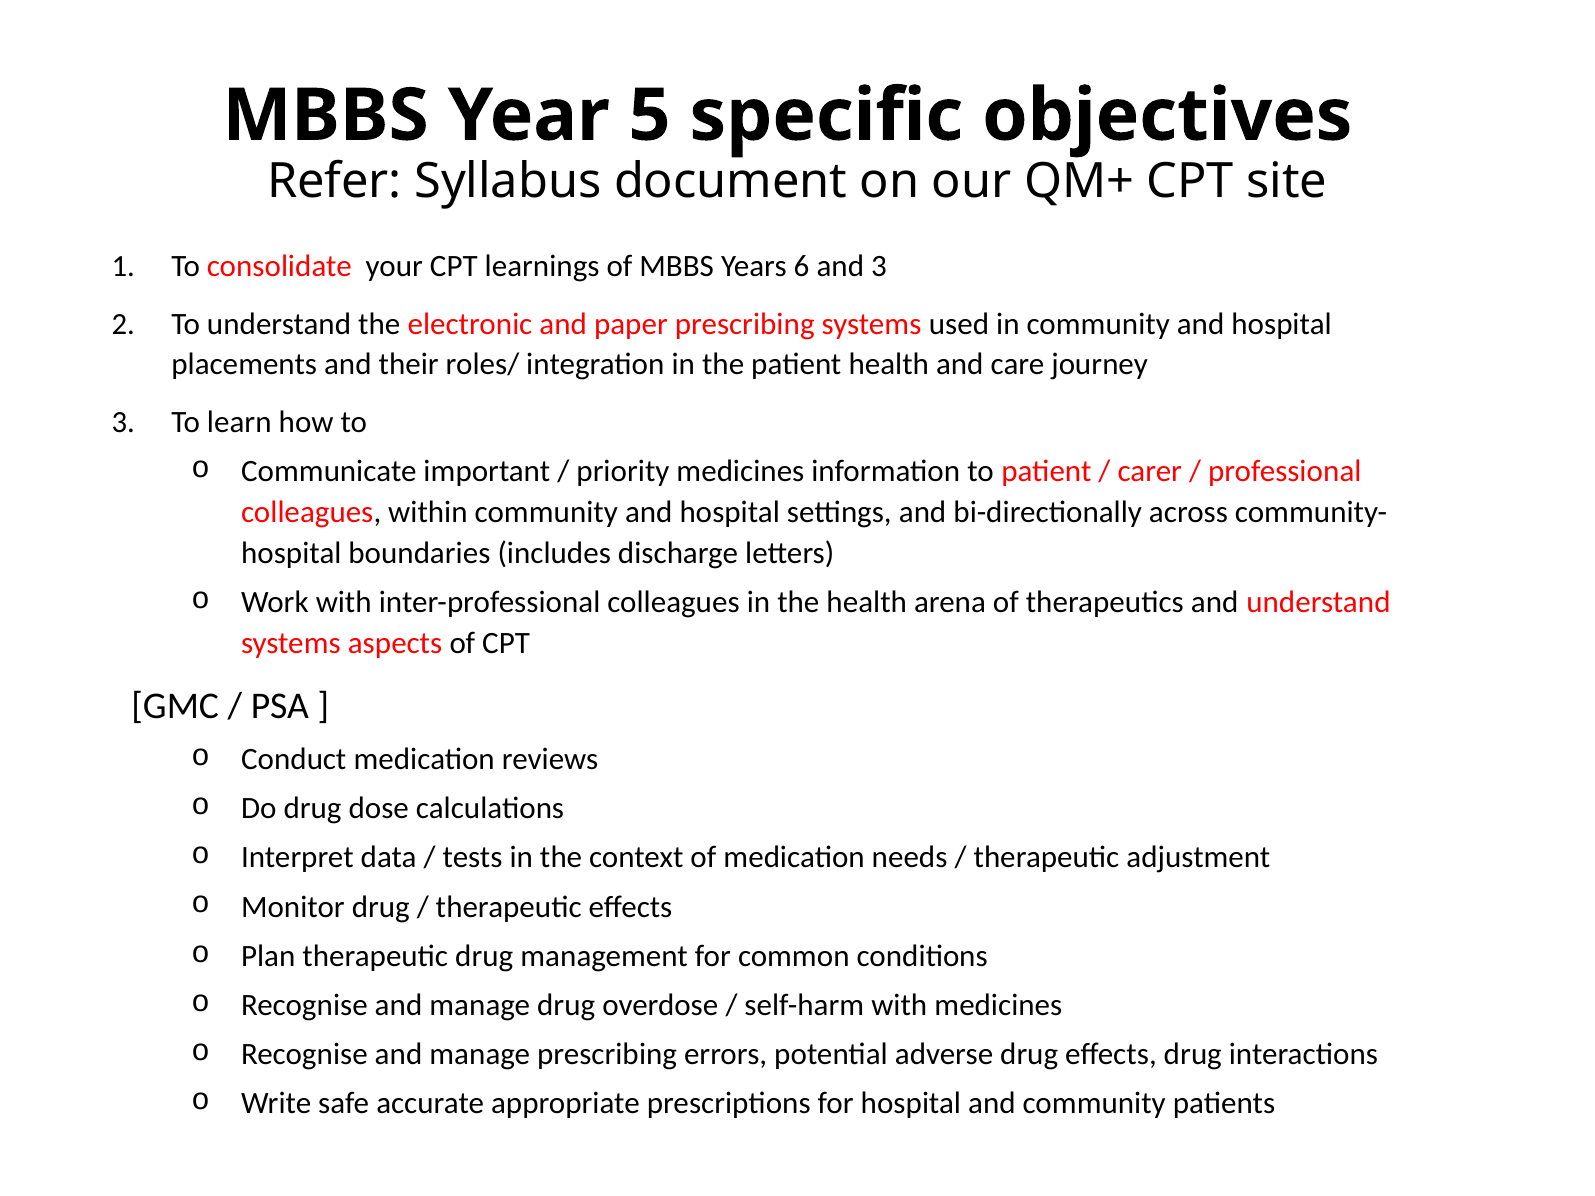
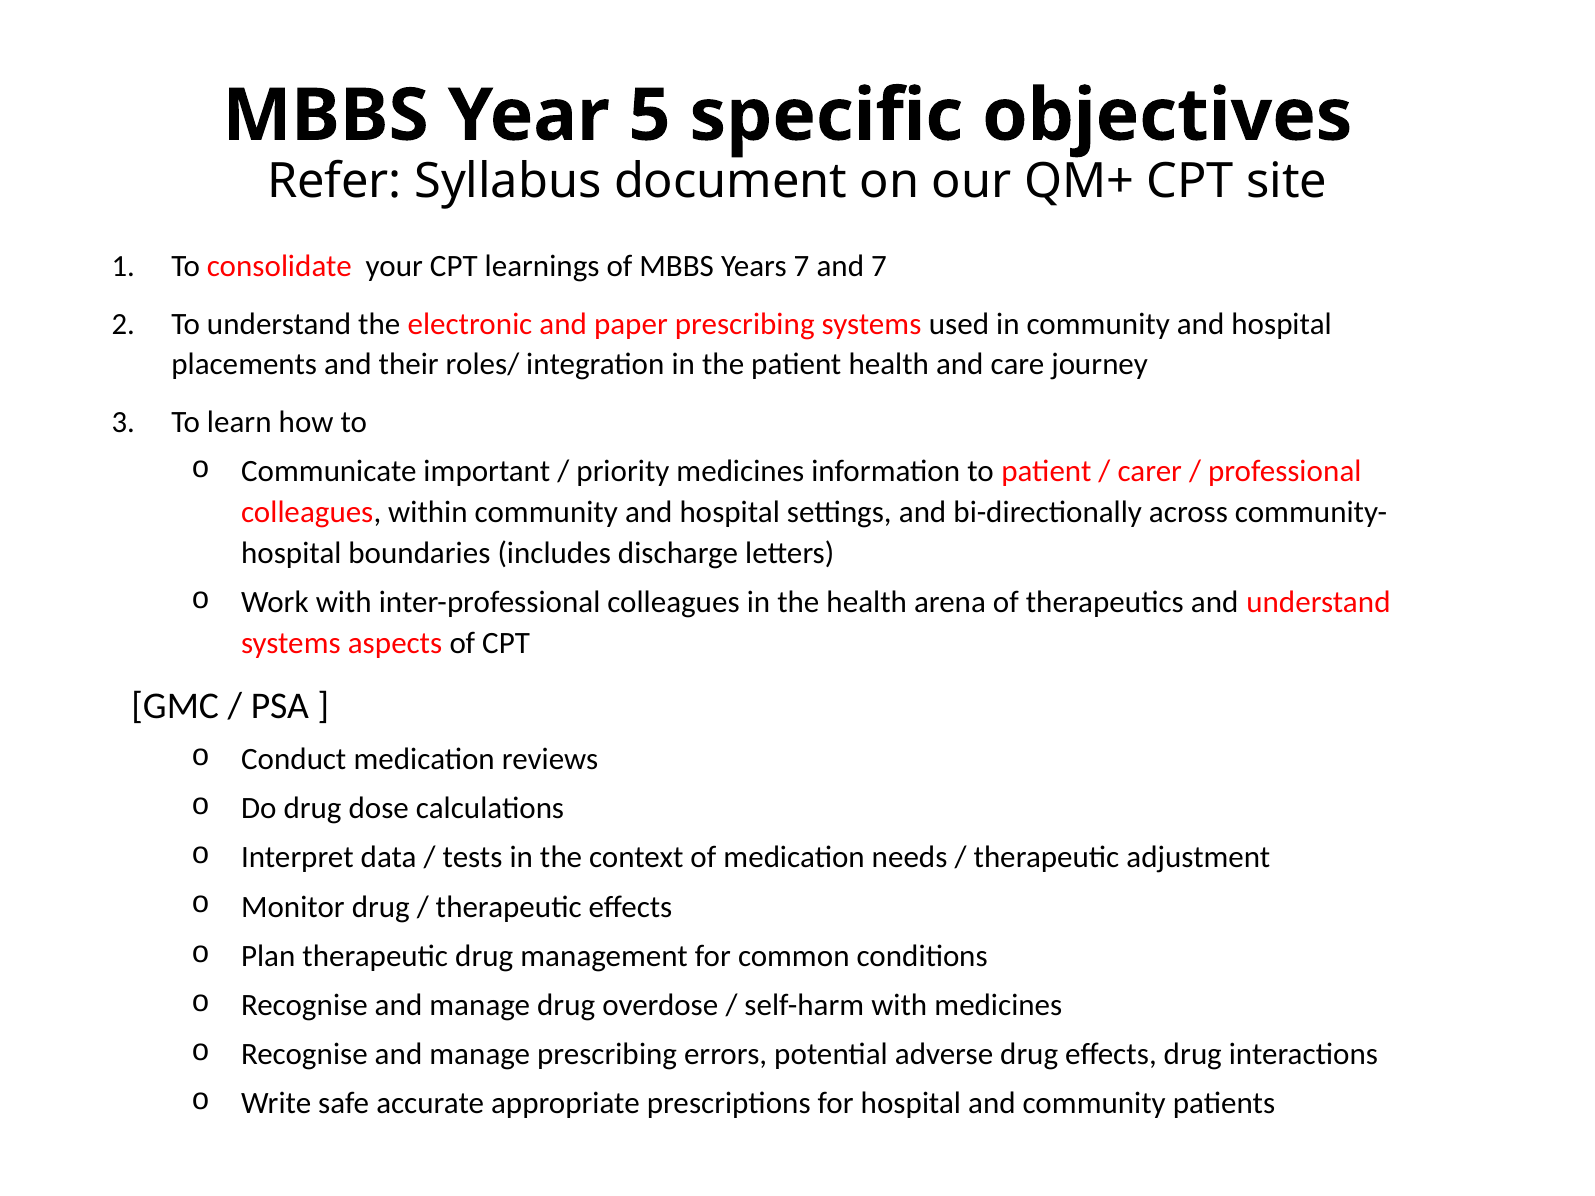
Years 6: 6 -> 7
and 3: 3 -> 7
